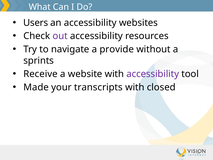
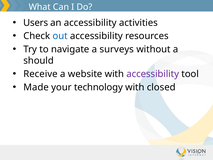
websites: websites -> activities
out colour: purple -> blue
provide: provide -> surveys
sprints: sprints -> should
transcripts: transcripts -> technology
